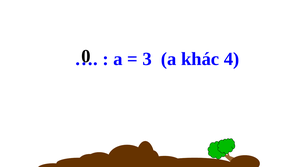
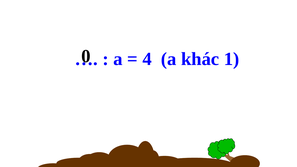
3: 3 -> 4
4: 4 -> 1
